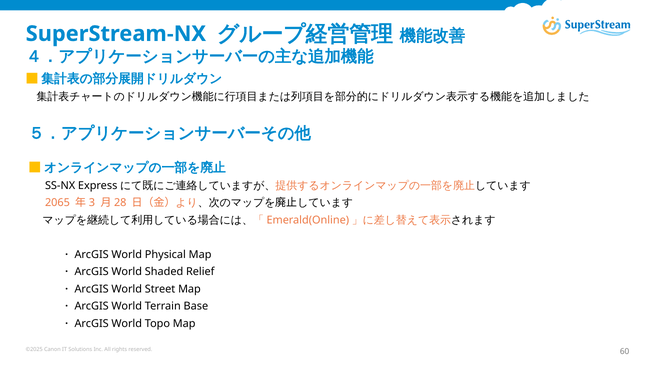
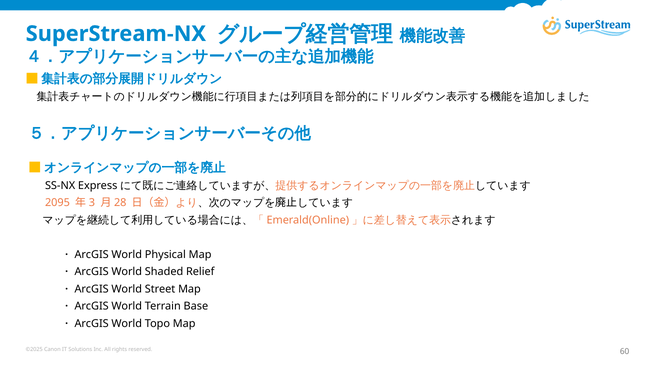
2065: 2065 -> 2095
